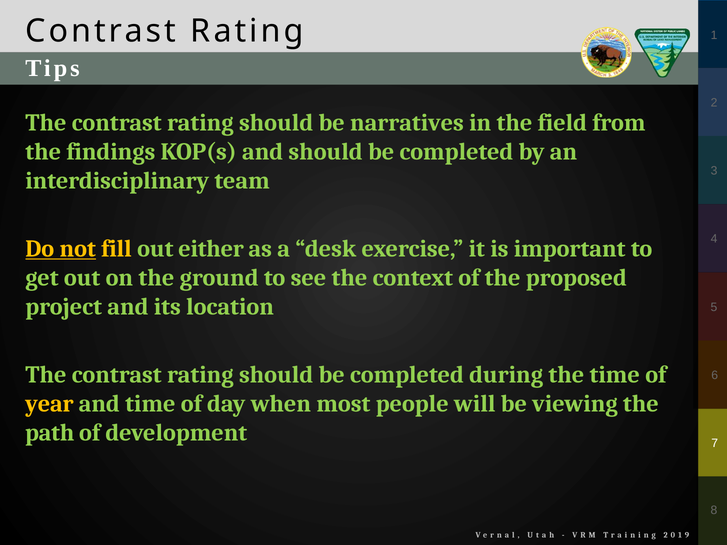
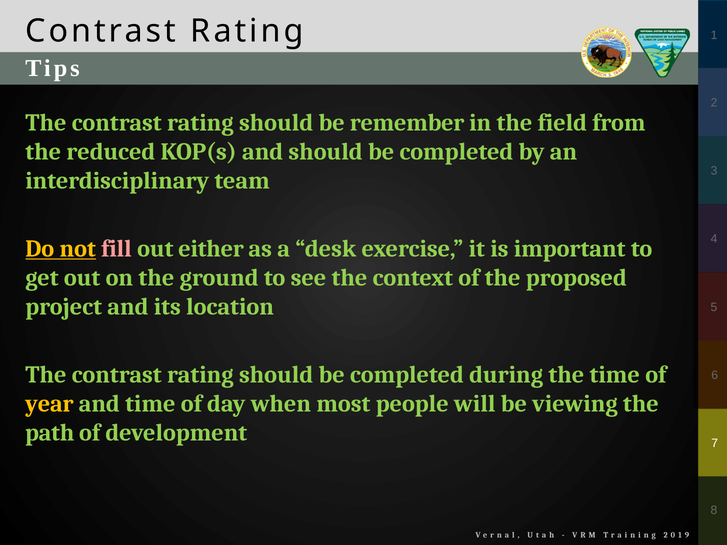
narratives: narratives -> remember
findings: findings -> reduced
fill colour: yellow -> pink
